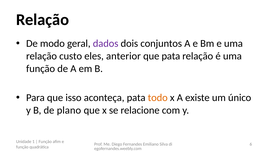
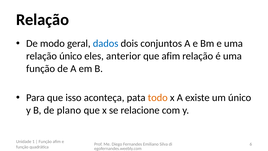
dados colour: purple -> blue
relação custo: custo -> único
que pata: pata -> afim
